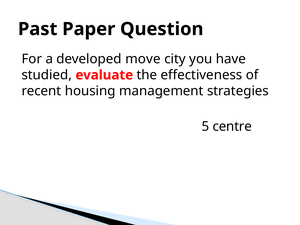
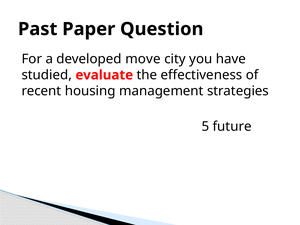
centre: centre -> future
